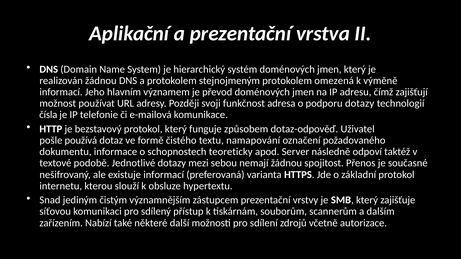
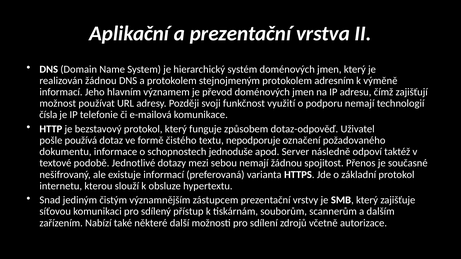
omezená: omezená -> adresním
adresa: adresa -> využití
podporu dotazy: dotazy -> nemají
namapování: namapování -> nepodporuje
teoreticky: teoreticky -> jednoduše
